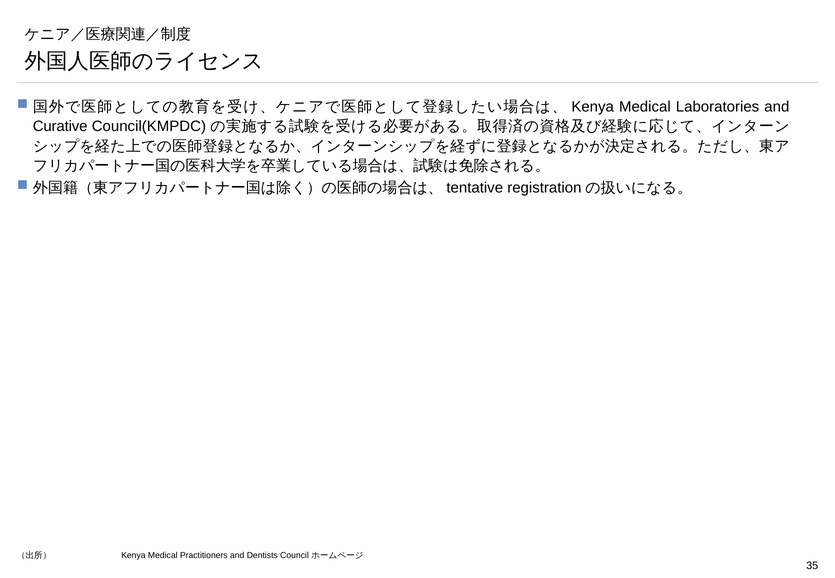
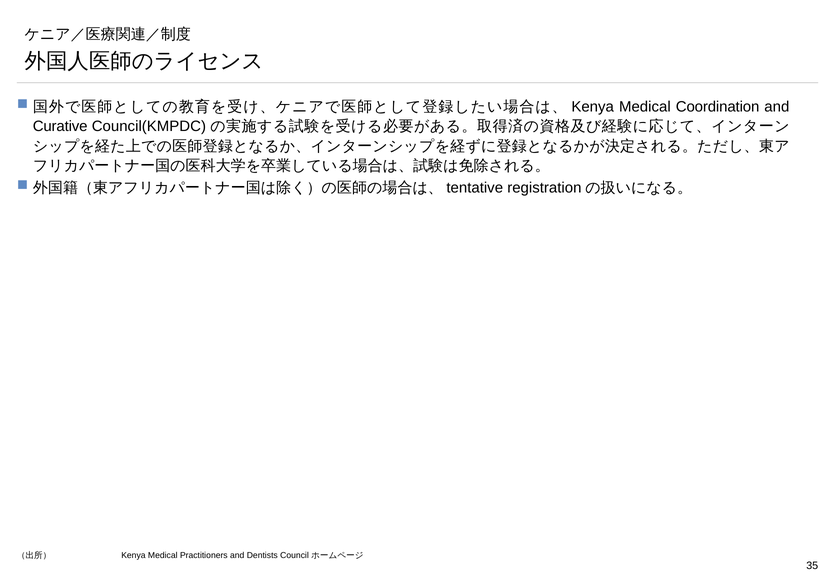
Laboratories: Laboratories -> Coordination
